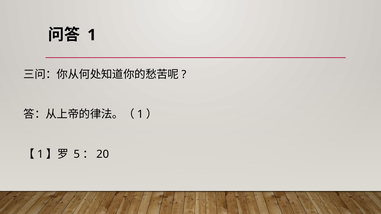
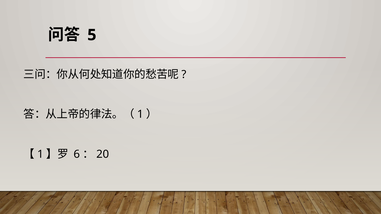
1 at (92, 35): 1 -> 5
5: 5 -> 6
